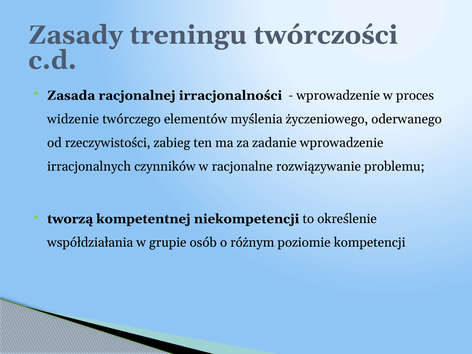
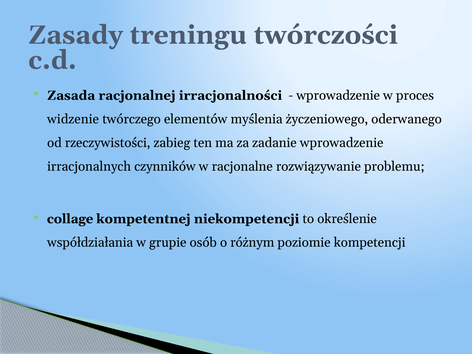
tworzą: tworzą -> collage
